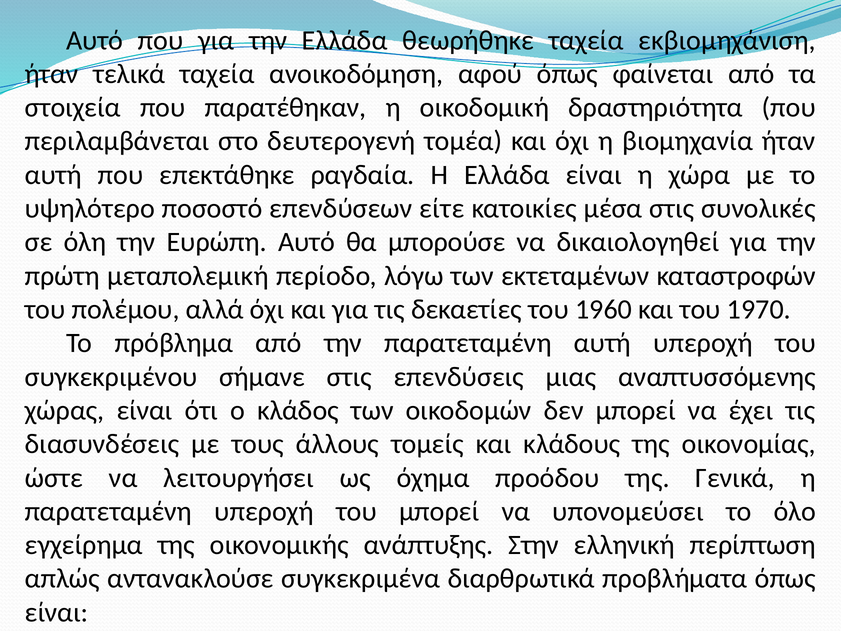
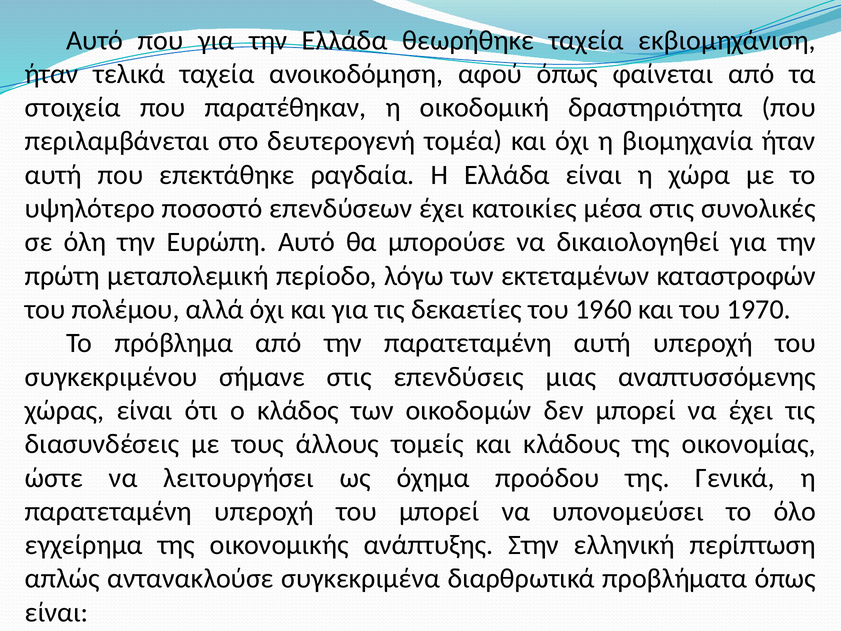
επενδύσεων είτε: είτε -> έχει
